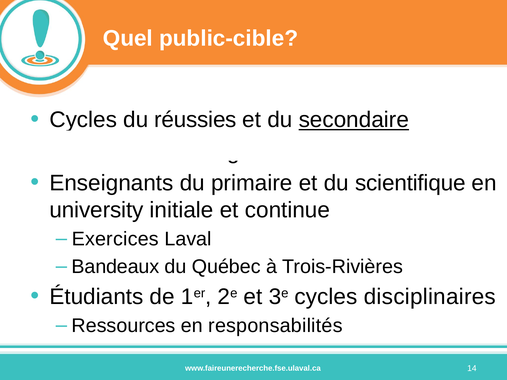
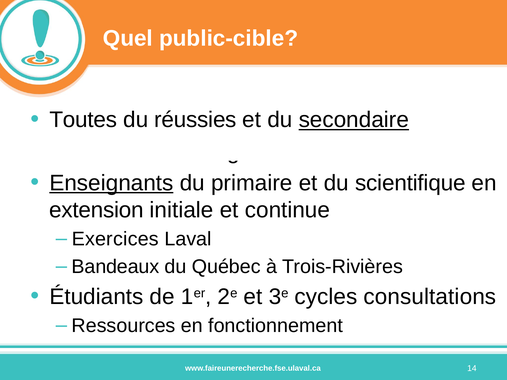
Cycles at (83, 120): Cycles -> Toutes
Enseignants underline: none -> present
university: university -> extension
disciplinaires: disciplinaires -> consultations
responsabilités: responsabilités -> fonctionnement
